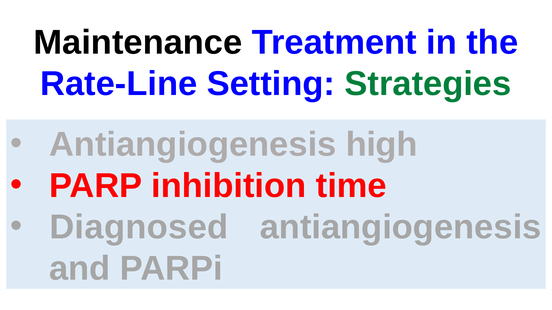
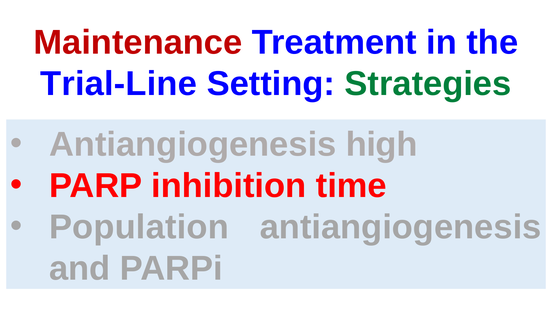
Maintenance colour: black -> red
Rate-Line: Rate-Line -> Trial-Line
Diagnosed: Diagnosed -> Population
